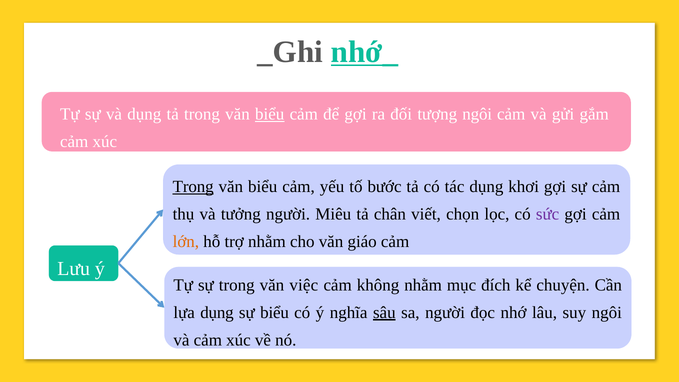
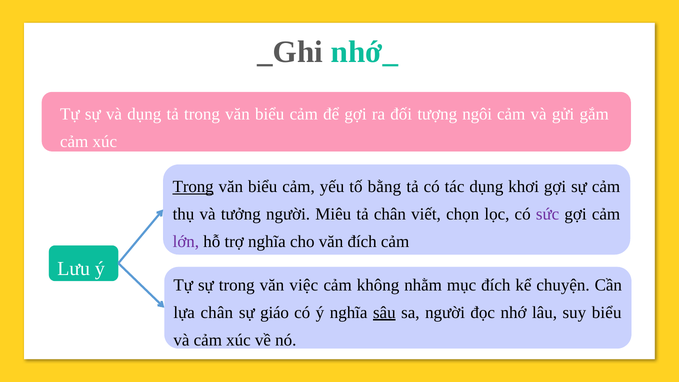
nhớ_ underline: present -> none
biểu at (270, 114) underline: present -> none
bước: bước -> bằng
lớn colour: orange -> purple
trợ nhằm: nhằm -> nghĩa
văn giáo: giáo -> đích
lựa dụng: dụng -> chân
sự biểu: biểu -> giáo
suy ngôi: ngôi -> biểu
